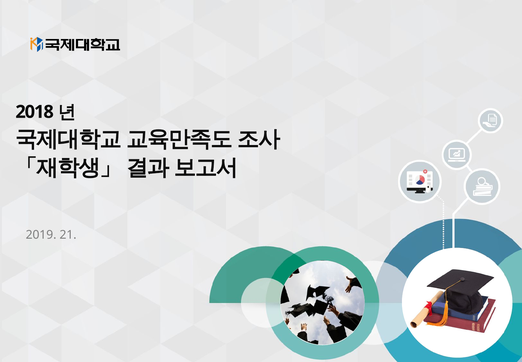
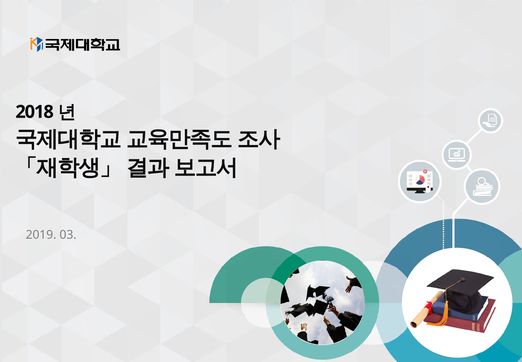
21: 21 -> 03
